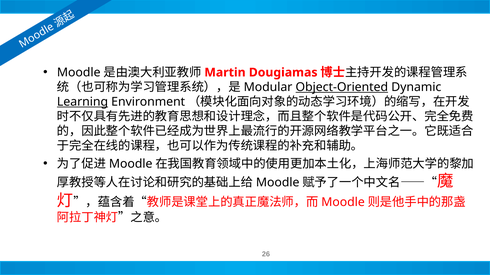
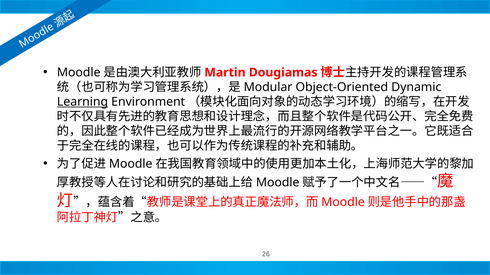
Object-Oriented underline: present -> none
